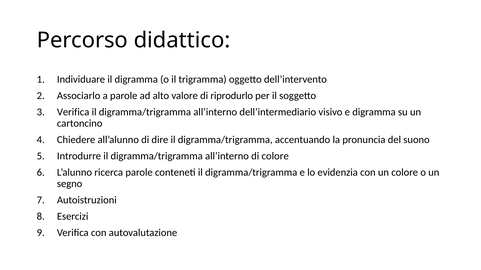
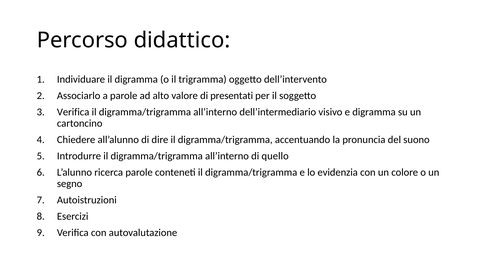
riprodurlo: riprodurlo -> presentati
di colore: colore -> quello
